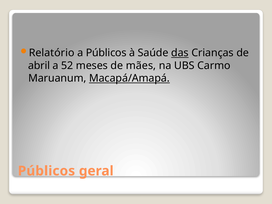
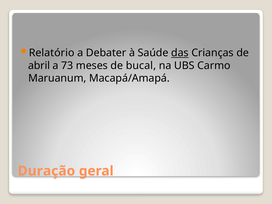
a Públicos: Públicos -> Debater
52: 52 -> 73
mães: mães -> bucal
Macapá/Amapá underline: present -> none
Públicos at (46, 171): Públicos -> Duração
